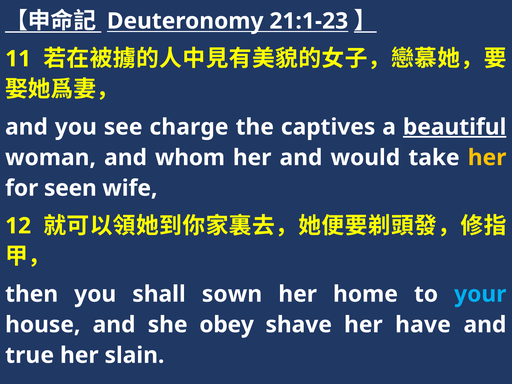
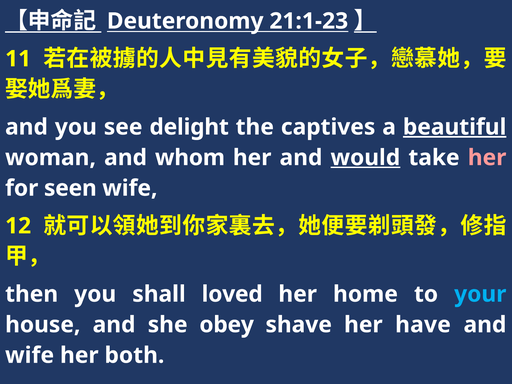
charge: charge -> delight
would underline: none -> present
her at (487, 158) colour: yellow -> pink
sown: sown -> loved
true at (30, 355): true -> wife
slain: slain -> both
